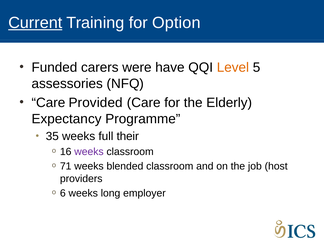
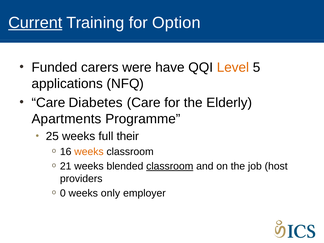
assessories: assessories -> applications
Provided: Provided -> Diabetes
Expectancy: Expectancy -> Apartments
35: 35 -> 25
weeks at (89, 152) colour: purple -> orange
71: 71 -> 21
classroom at (170, 166) underline: none -> present
6: 6 -> 0
long: long -> only
